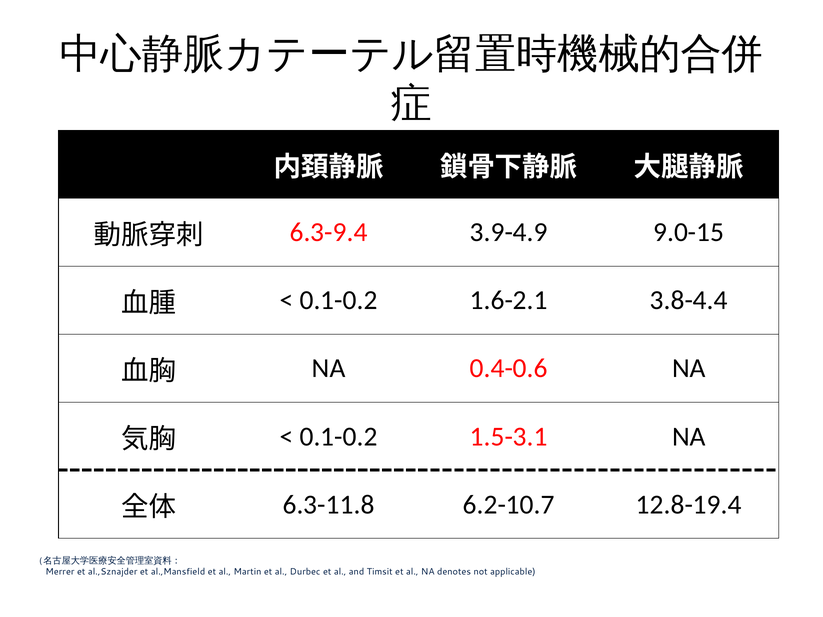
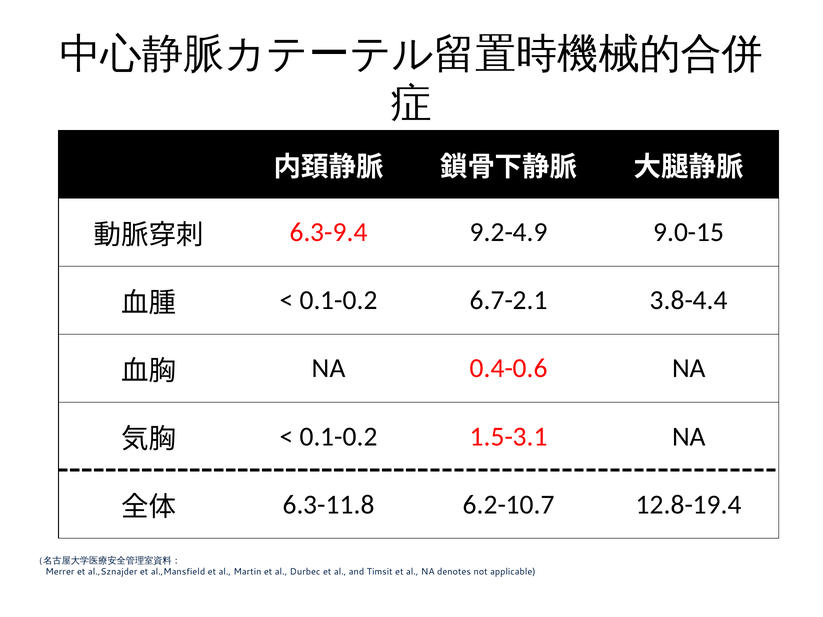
3.9-4.9: 3.9-4.9 -> 9.2-4.9
1.6-2.1: 1.6-2.1 -> 6.7-2.1
